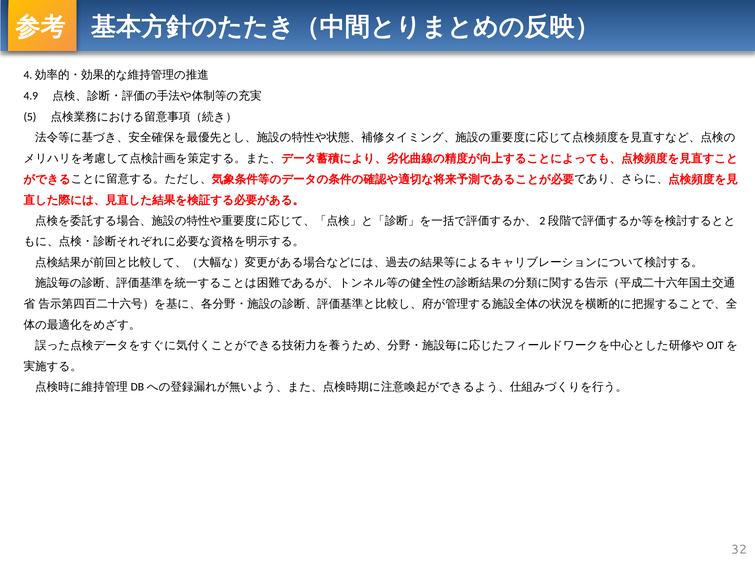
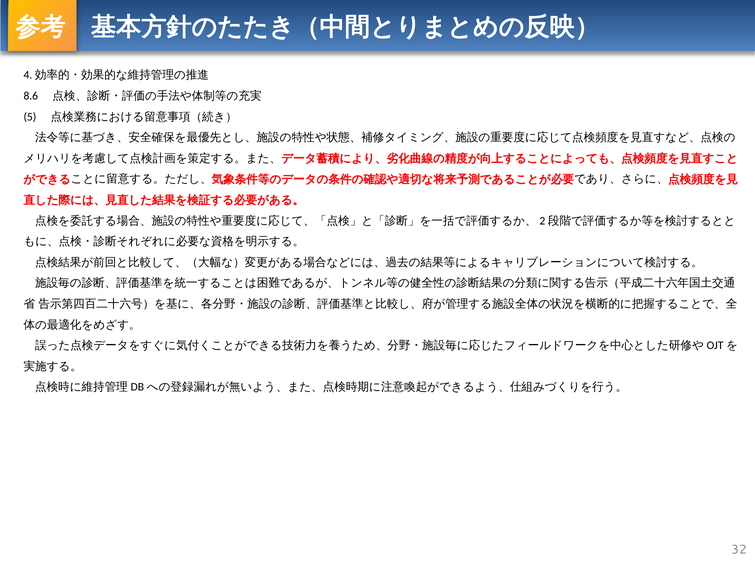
4.9: 4.9 -> 8.6
